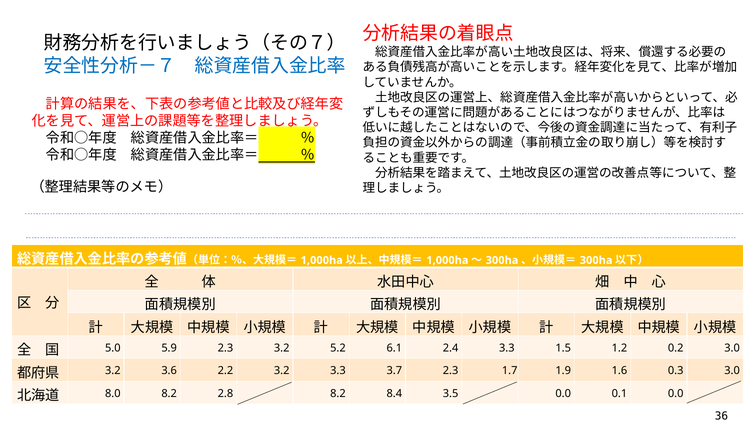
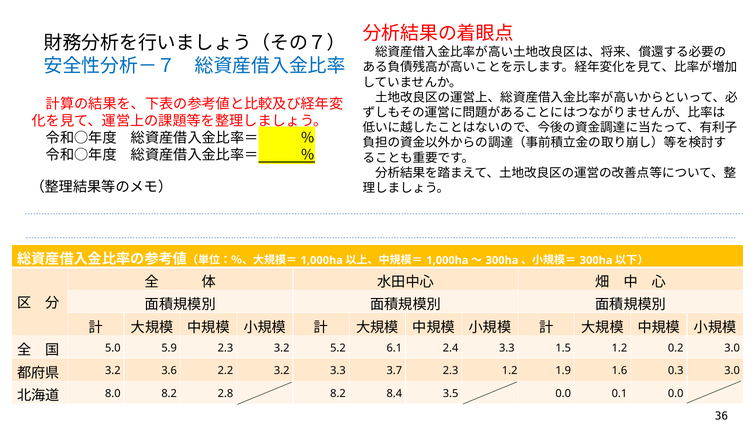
2.3 1.7: 1.7 -> 1.2
